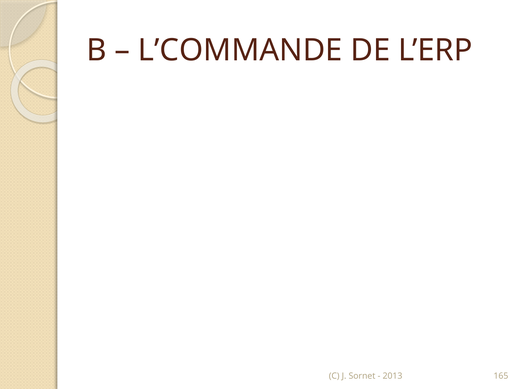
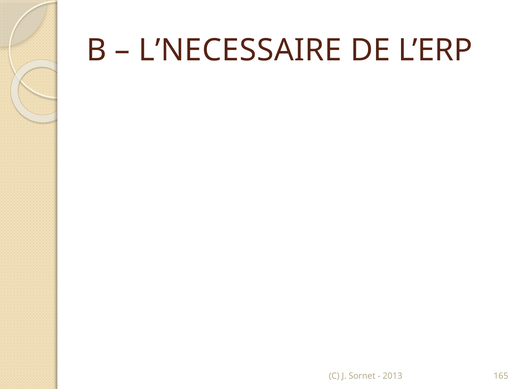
L’COMMANDE: L’COMMANDE -> L’NECESSAIRE
